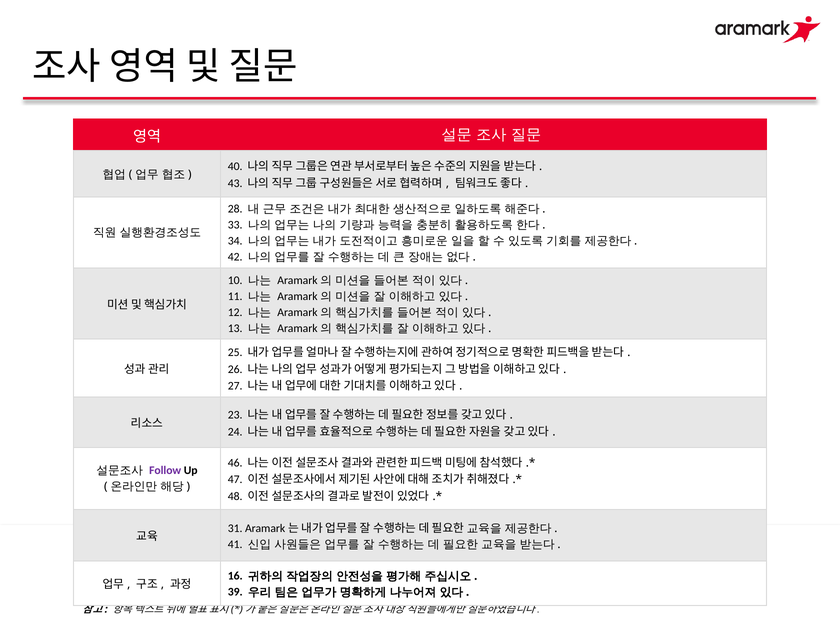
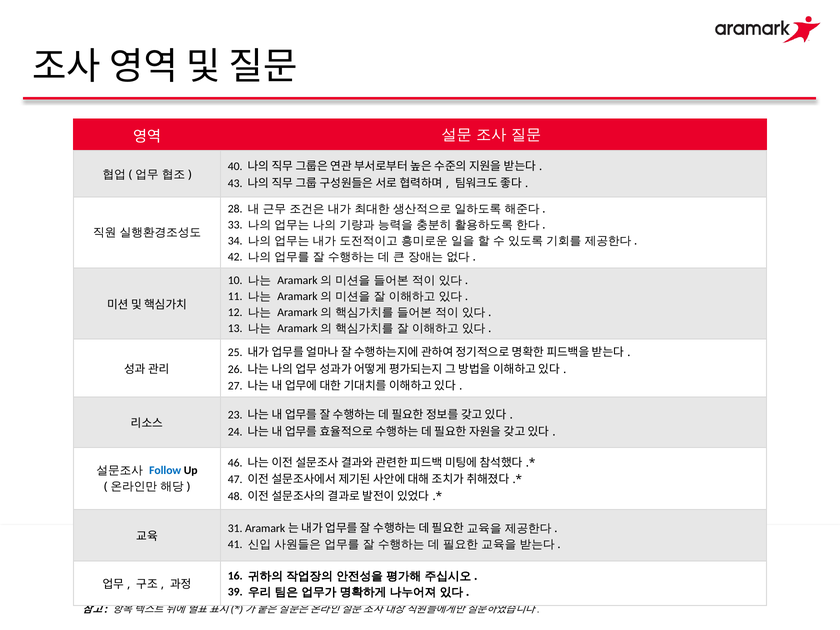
Follow colour: purple -> blue
